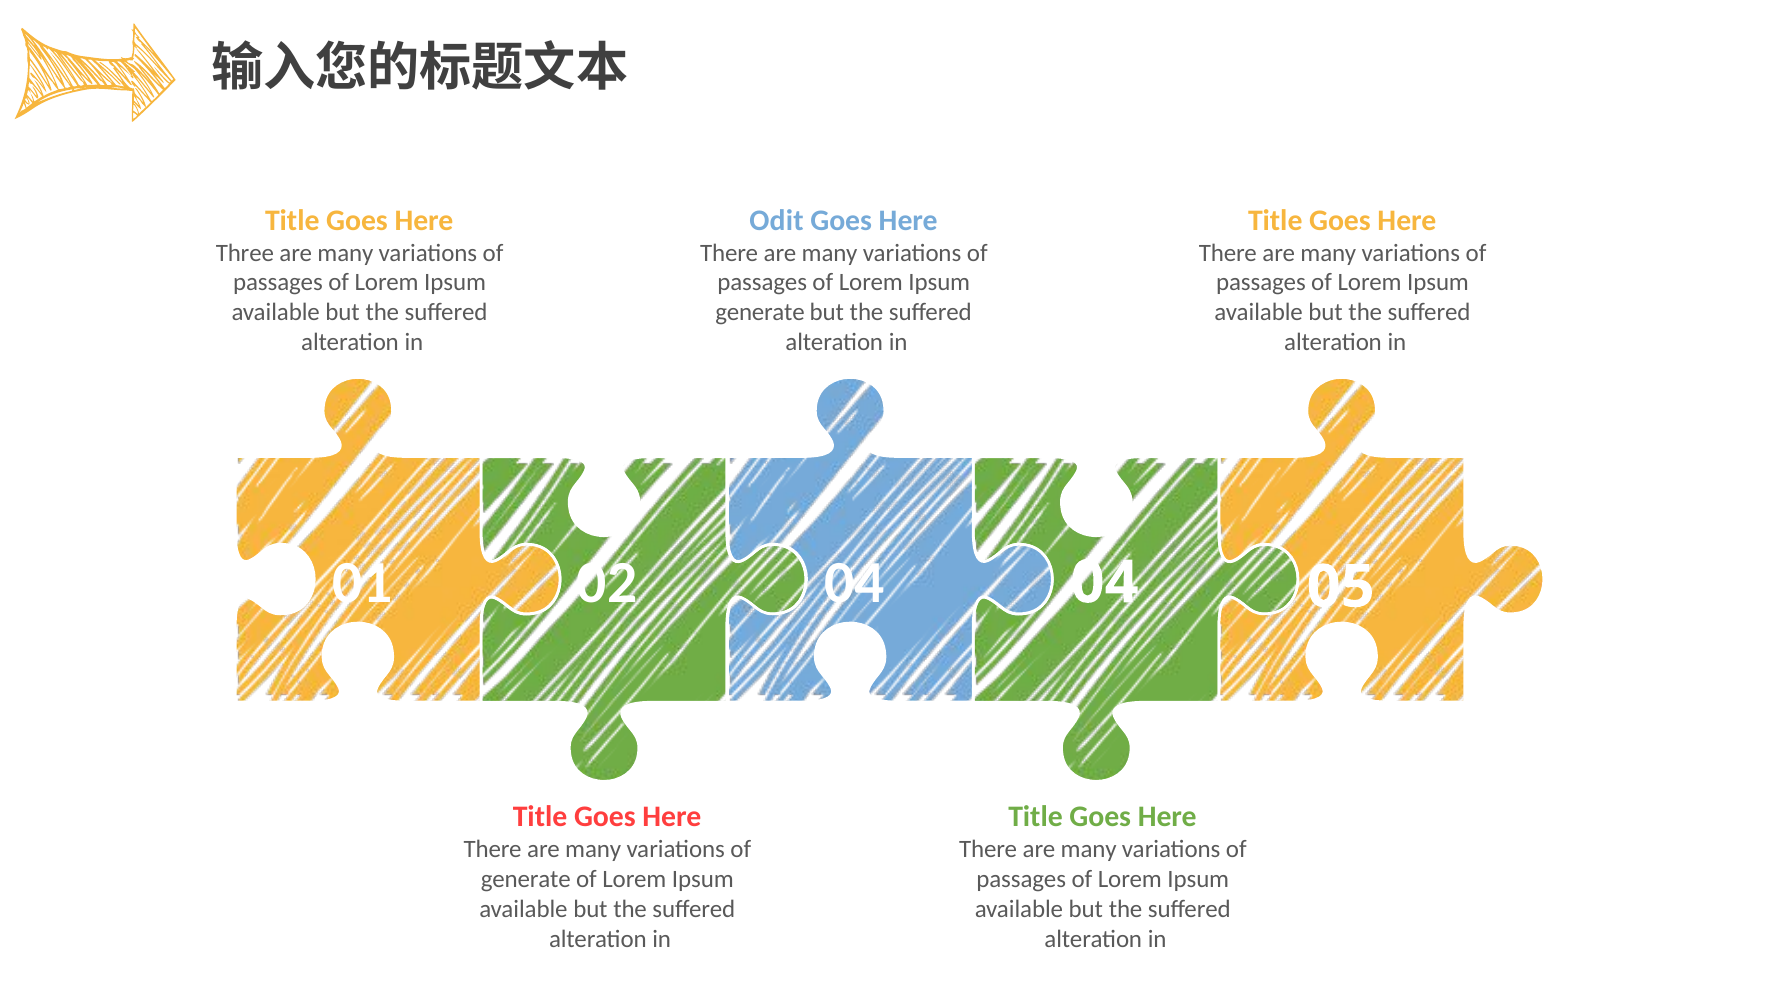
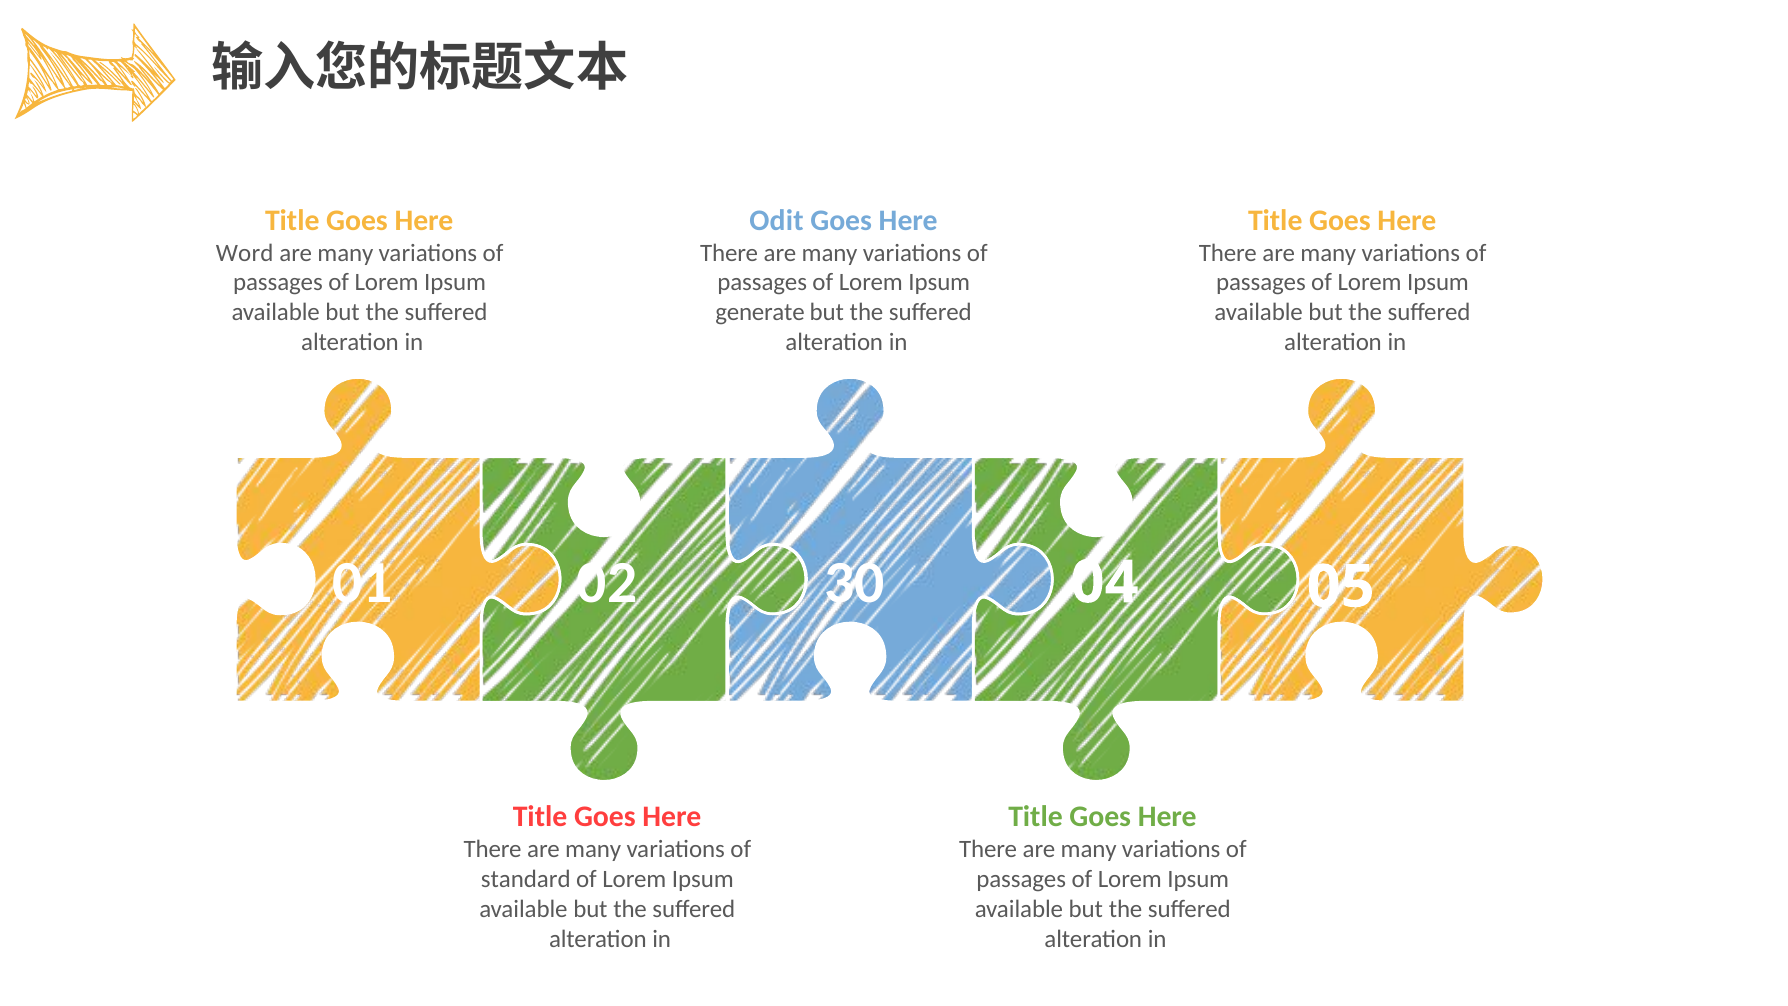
Three: Three -> Word
02 04: 04 -> 30
generate at (526, 879): generate -> standard
